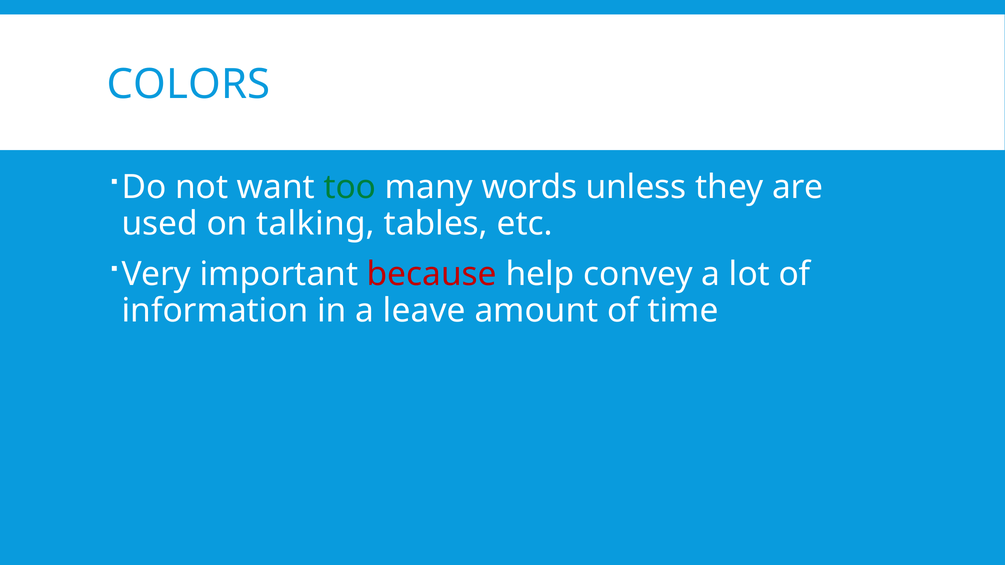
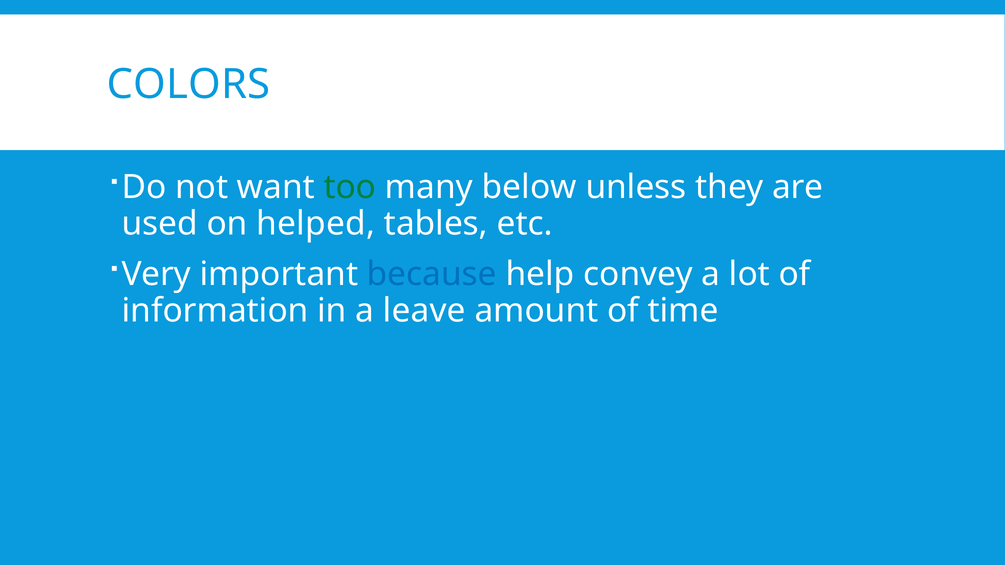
words: words -> below
talking: talking -> helped
because colour: red -> blue
